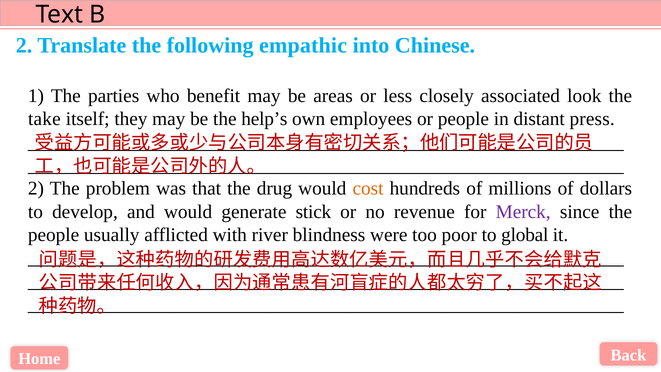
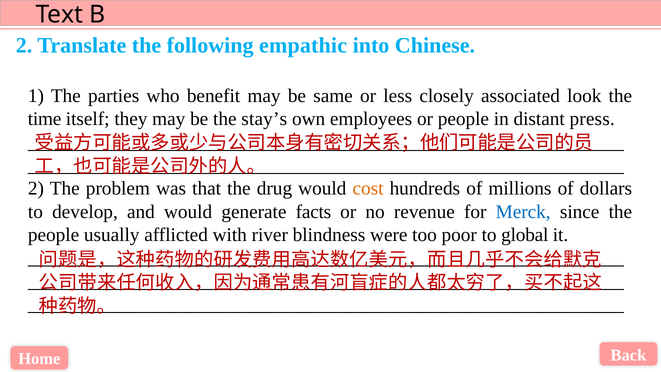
areas: areas -> same
take: take -> time
help’s: help’s -> stay’s
stick: stick -> facts
Merck colour: purple -> blue
